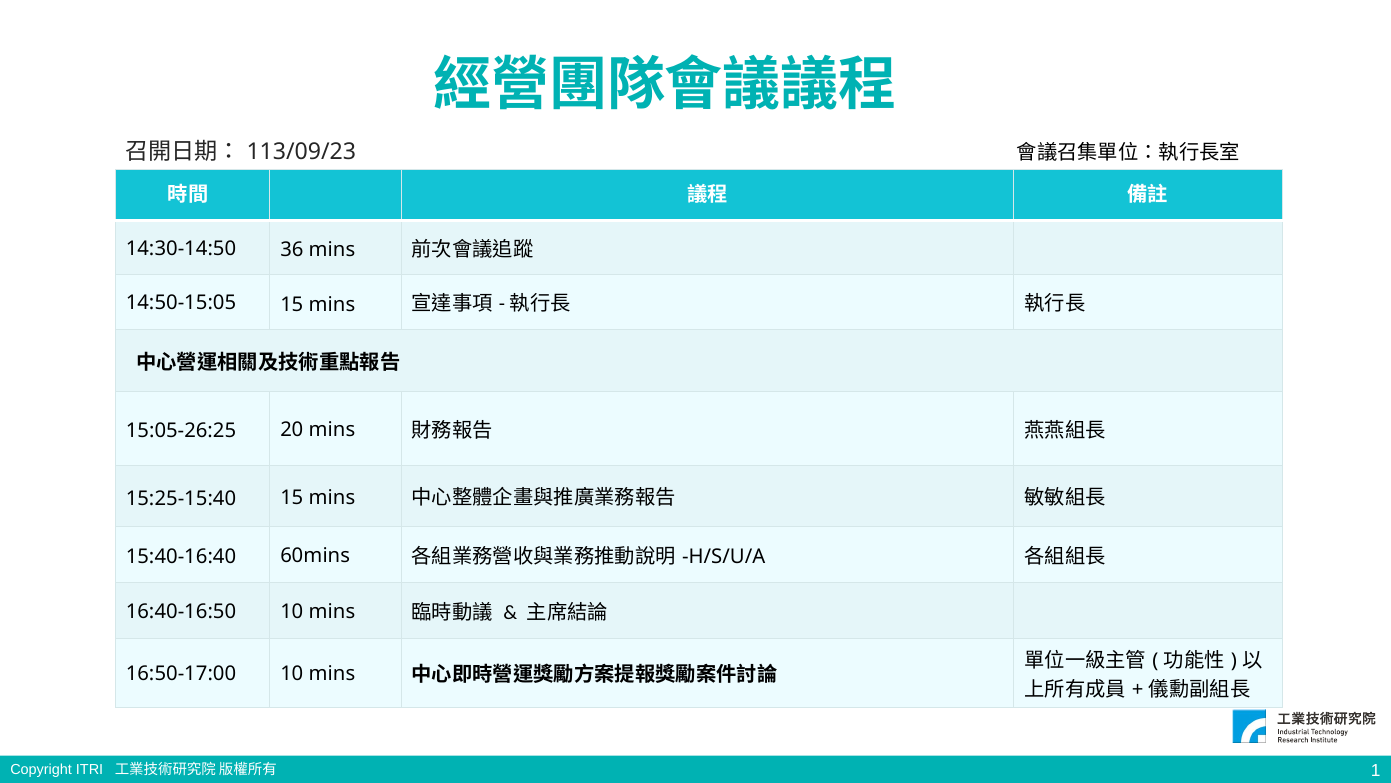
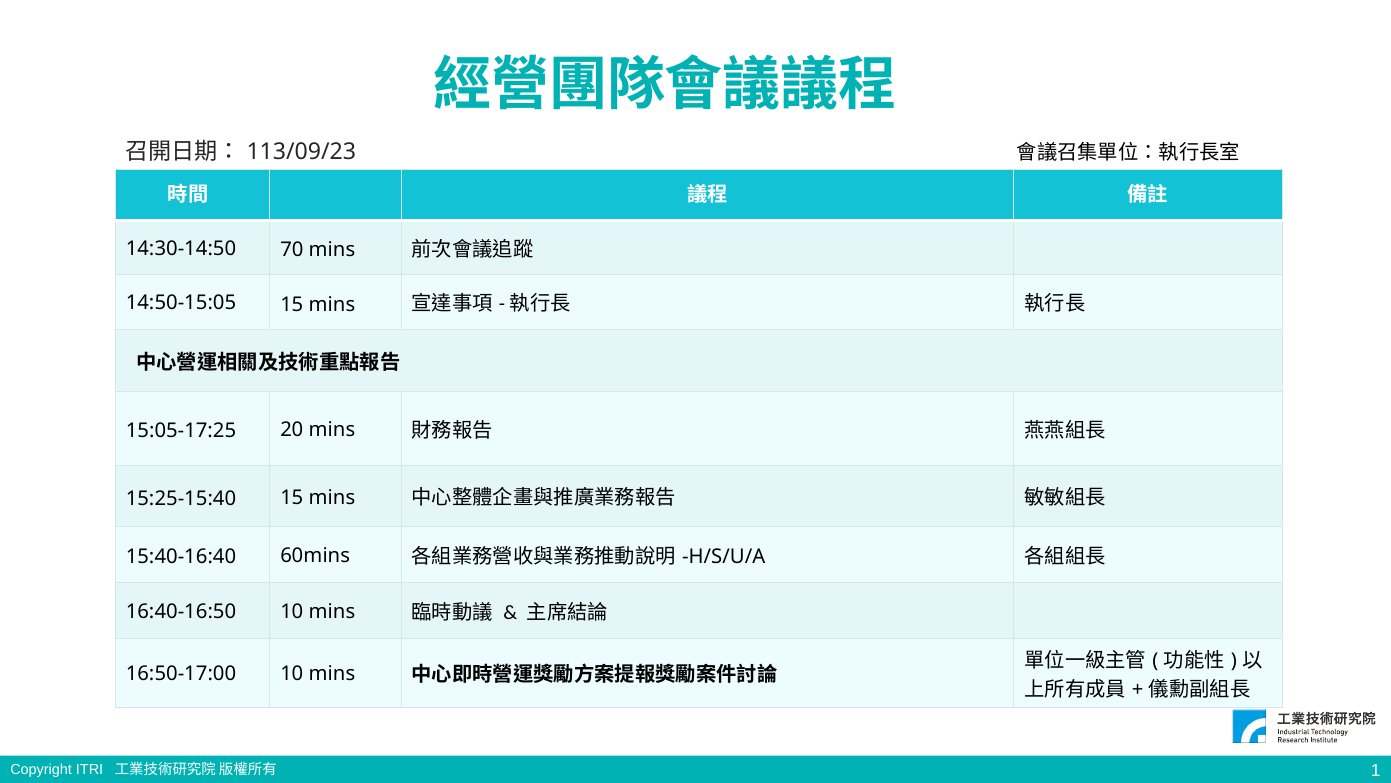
36: 36 -> 70
15:05-26:25: 15:05-26:25 -> 15:05-17:25
